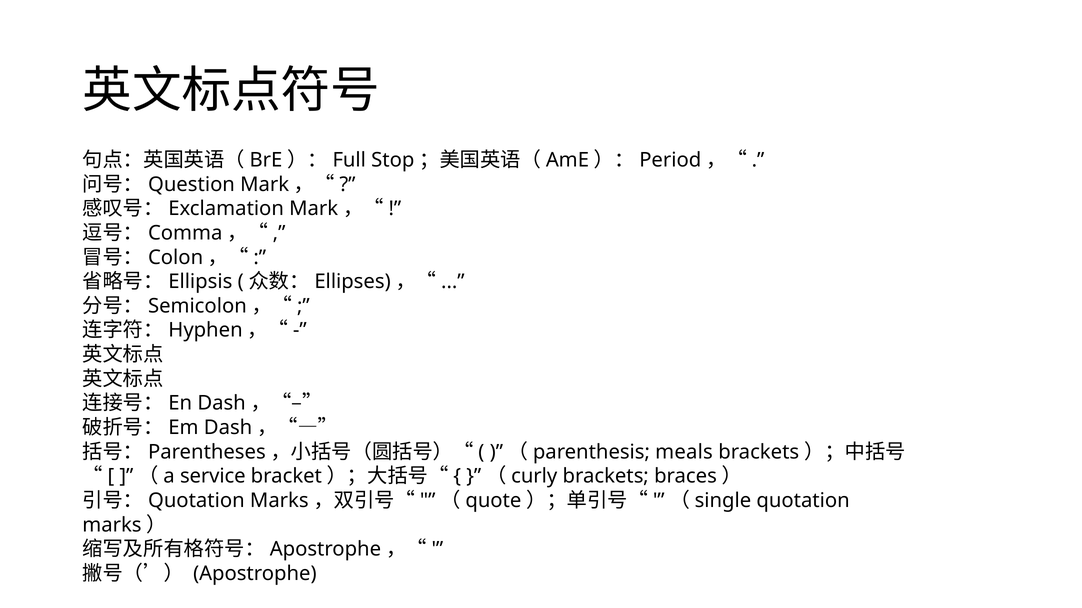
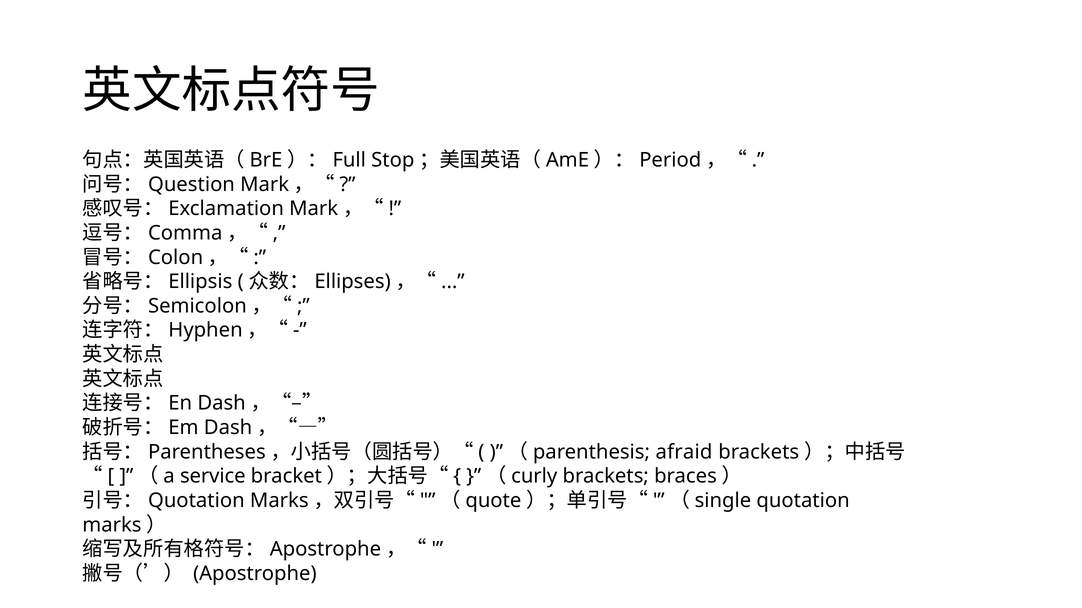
meals: meals -> afraid
